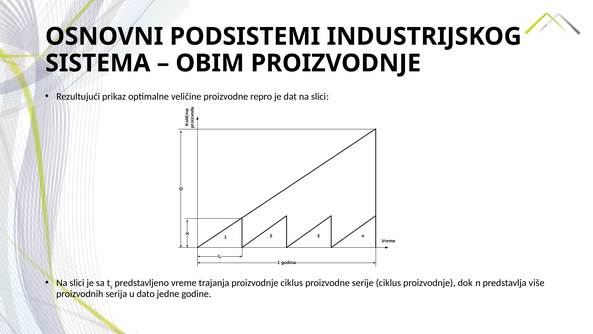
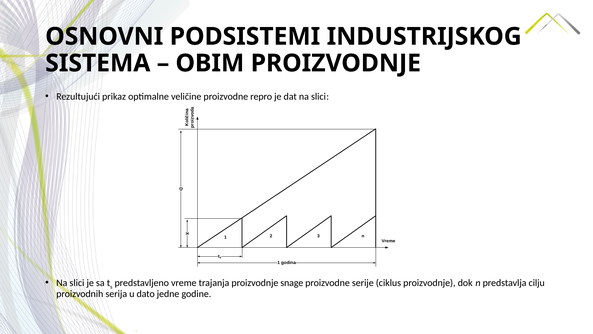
proizvodnje ciklus: ciklus -> snage
više: više -> cilju
